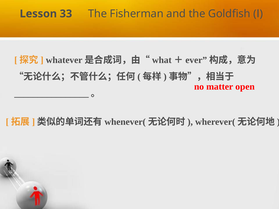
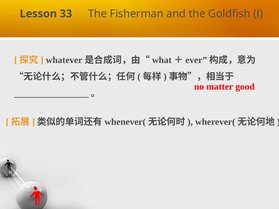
open: open -> good
